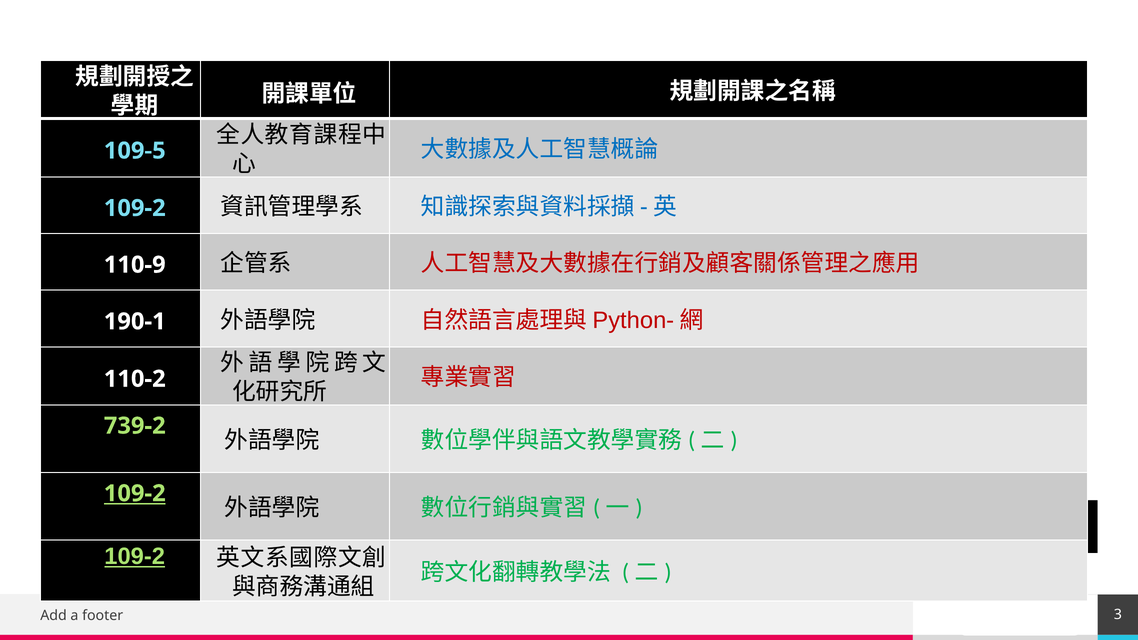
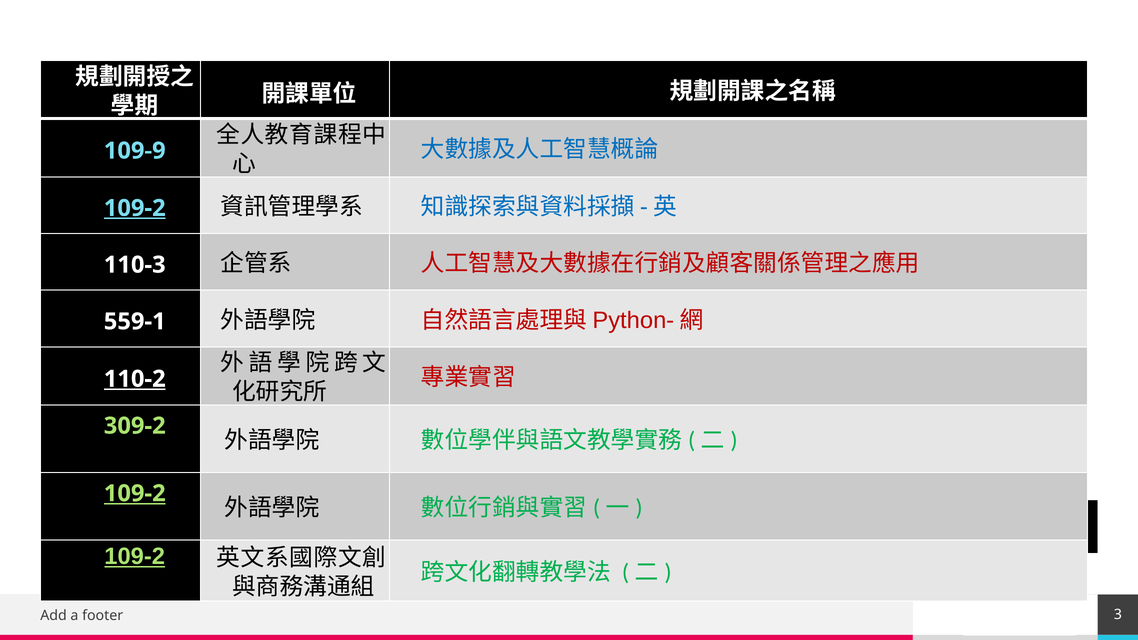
109-5: 109-5 -> 109-9
109-2 at (135, 208) underline: none -> present
110-9: 110-9 -> 110-3
190-1: 190-1 -> 559-1
110-2 underline: none -> present
739-2: 739-2 -> 309-2
